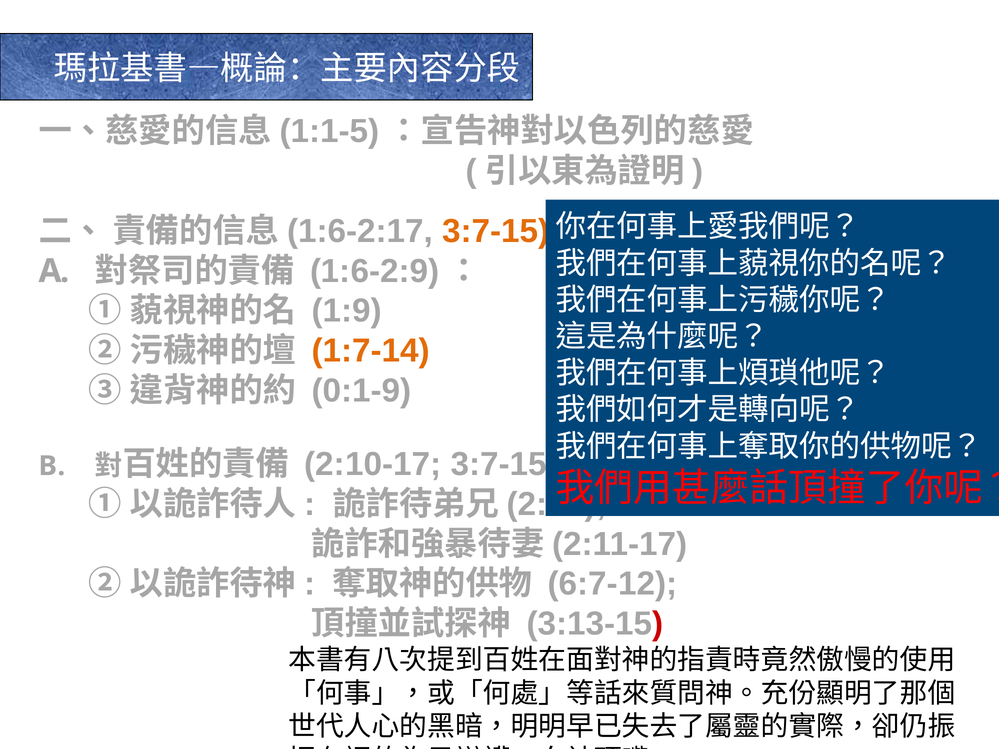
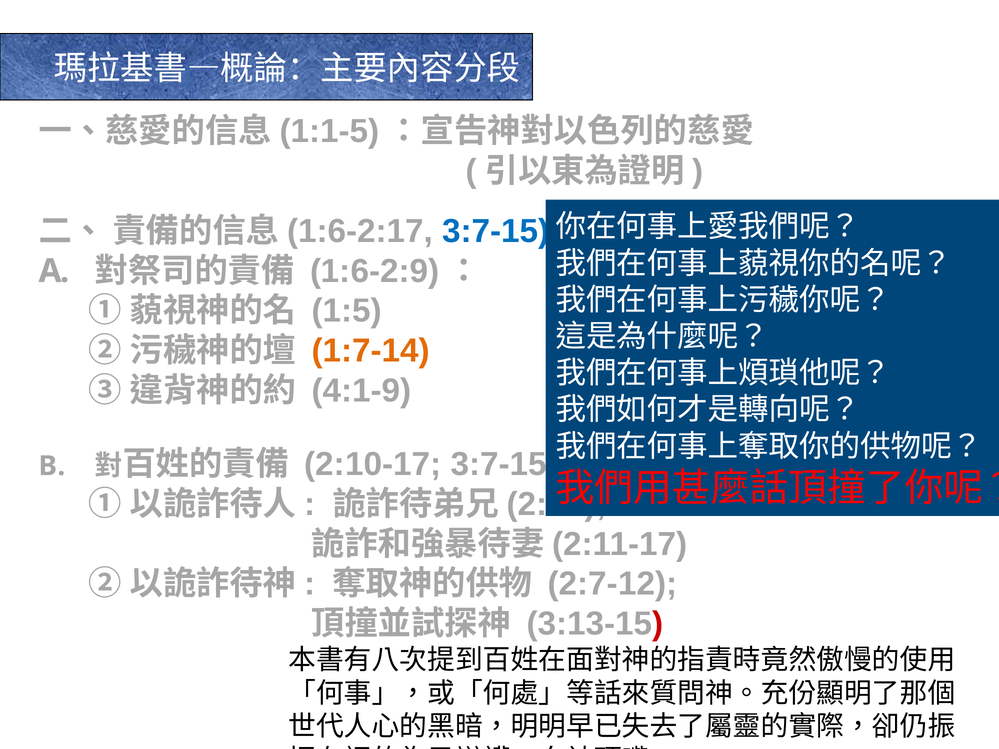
3:7-15 at (496, 231) colour: orange -> blue
1:9: 1:9 -> 1:5
0:1-9: 0:1-9 -> 4:1-9
6:7-12: 6:7-12 -> 2:7-12
